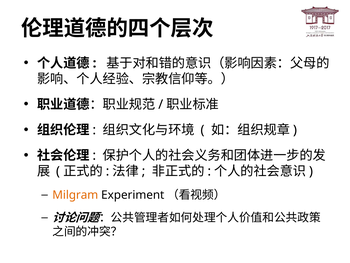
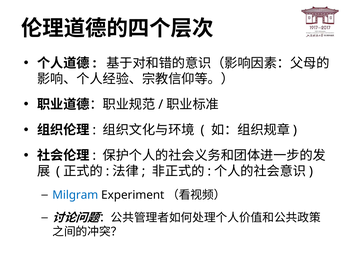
Milgram colour: orange -> blue
